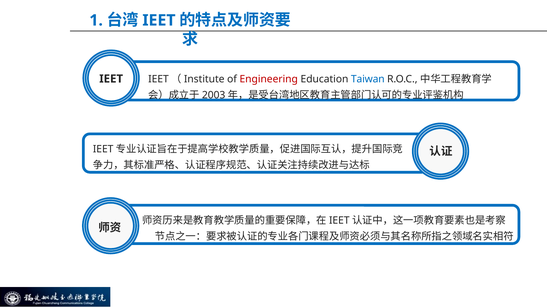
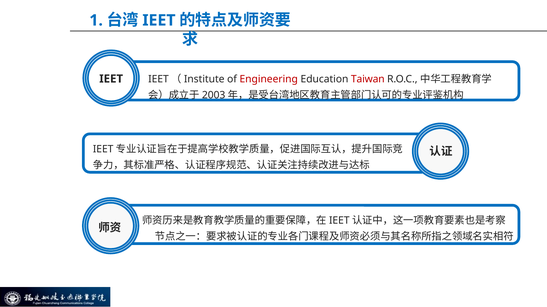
Taiwan colour: blue -> red
